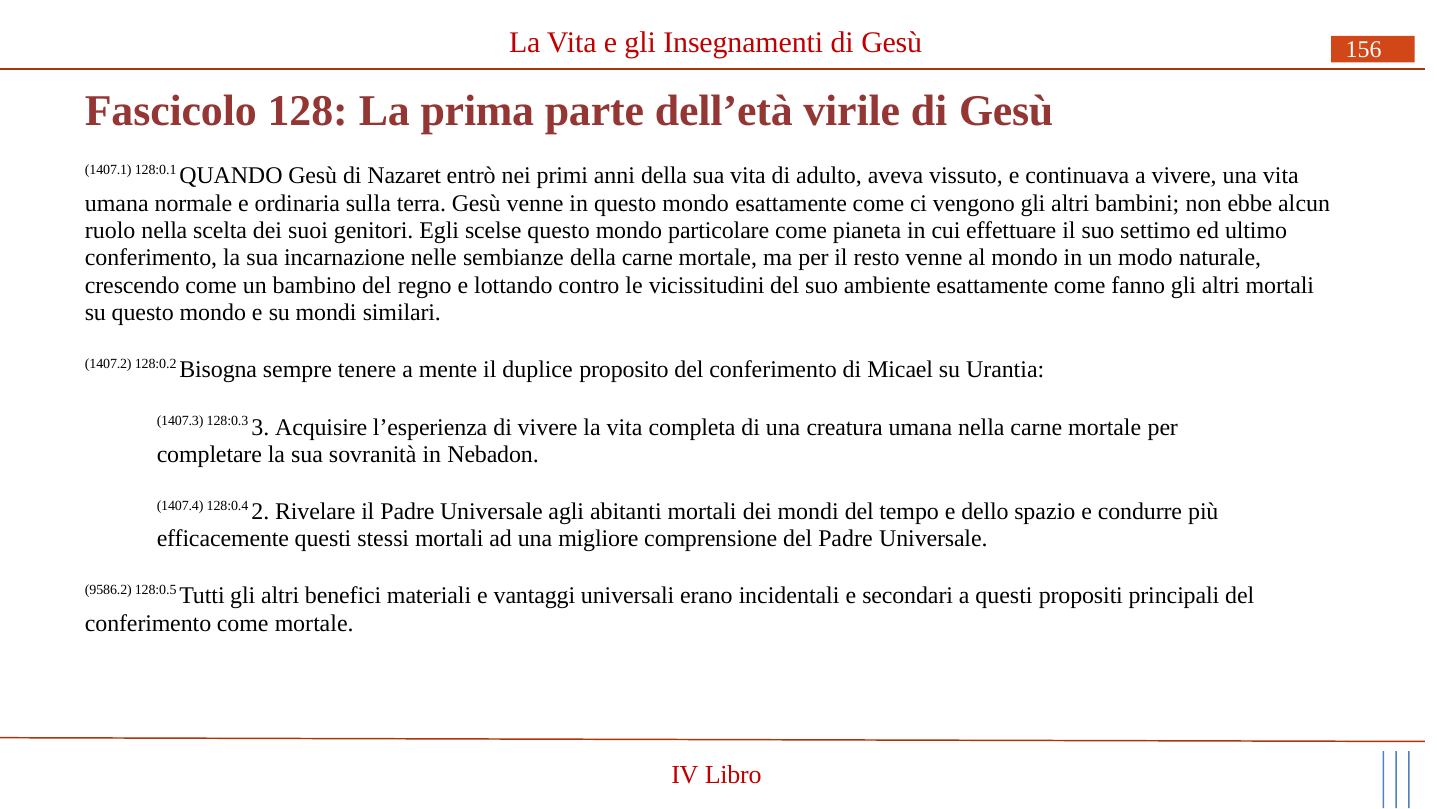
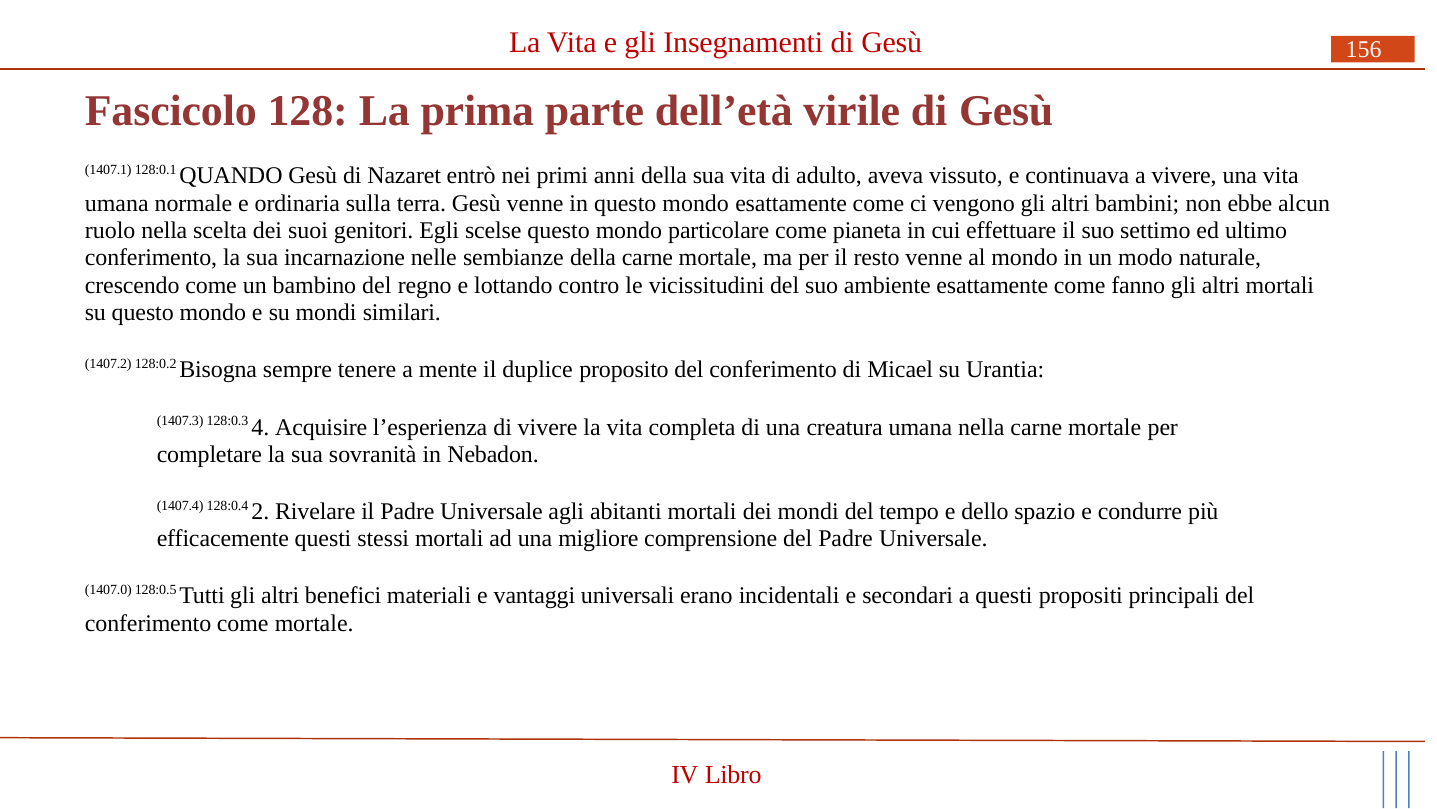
3: 3 -> 4
9586.2: 9586.2 -> 1407.0
